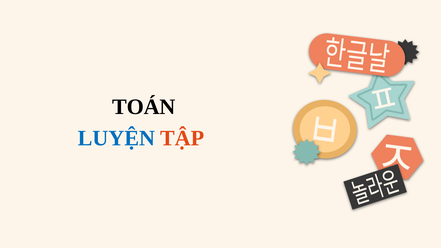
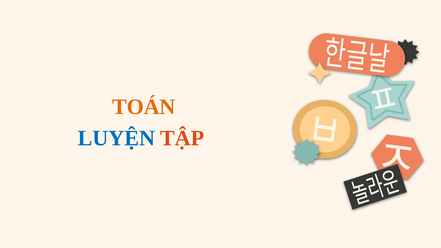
TOÁN colour: black -> orange
